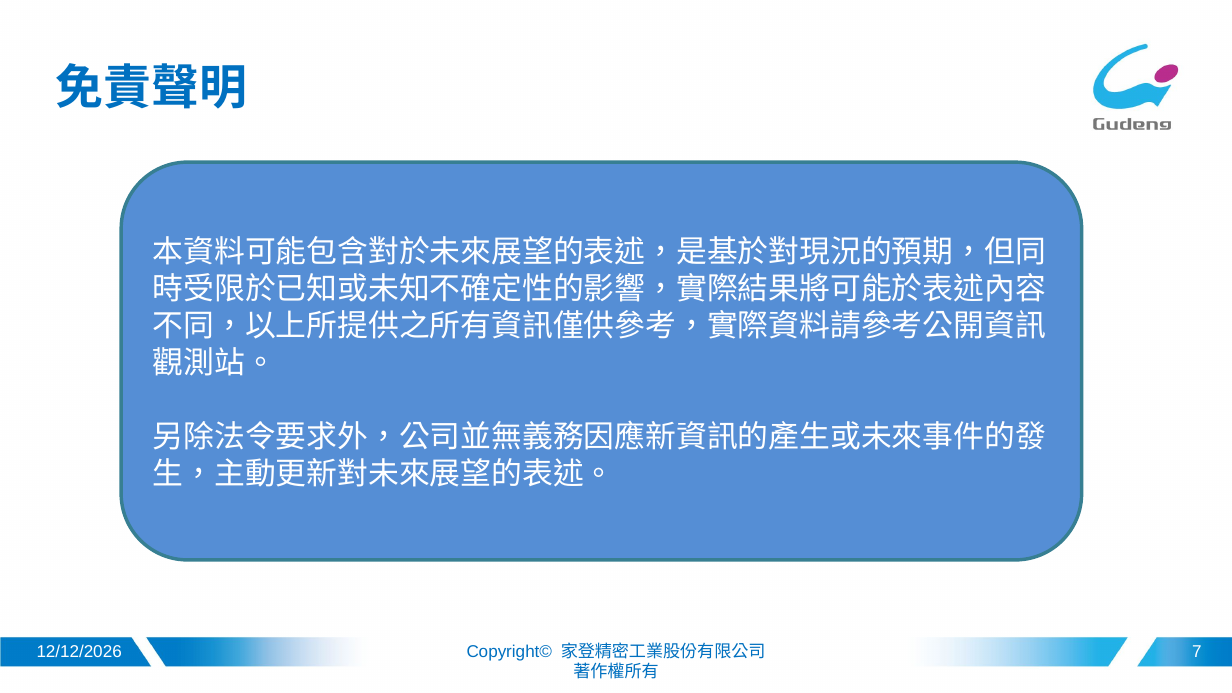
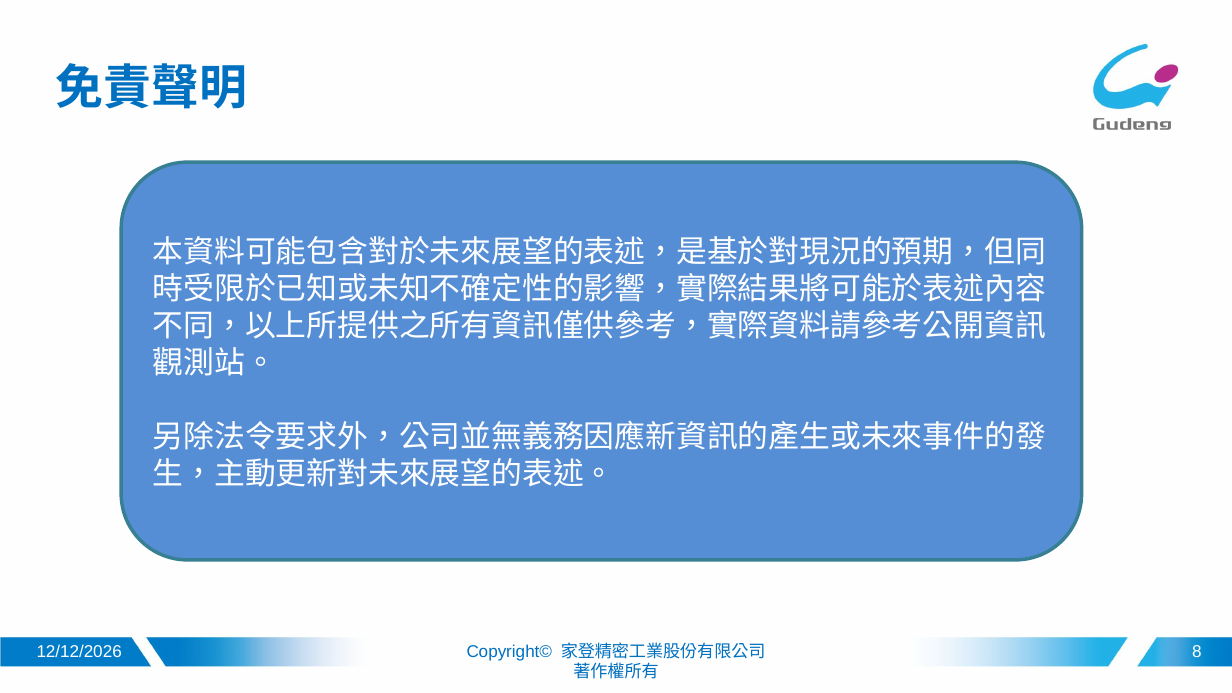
7: 7 -> 8
